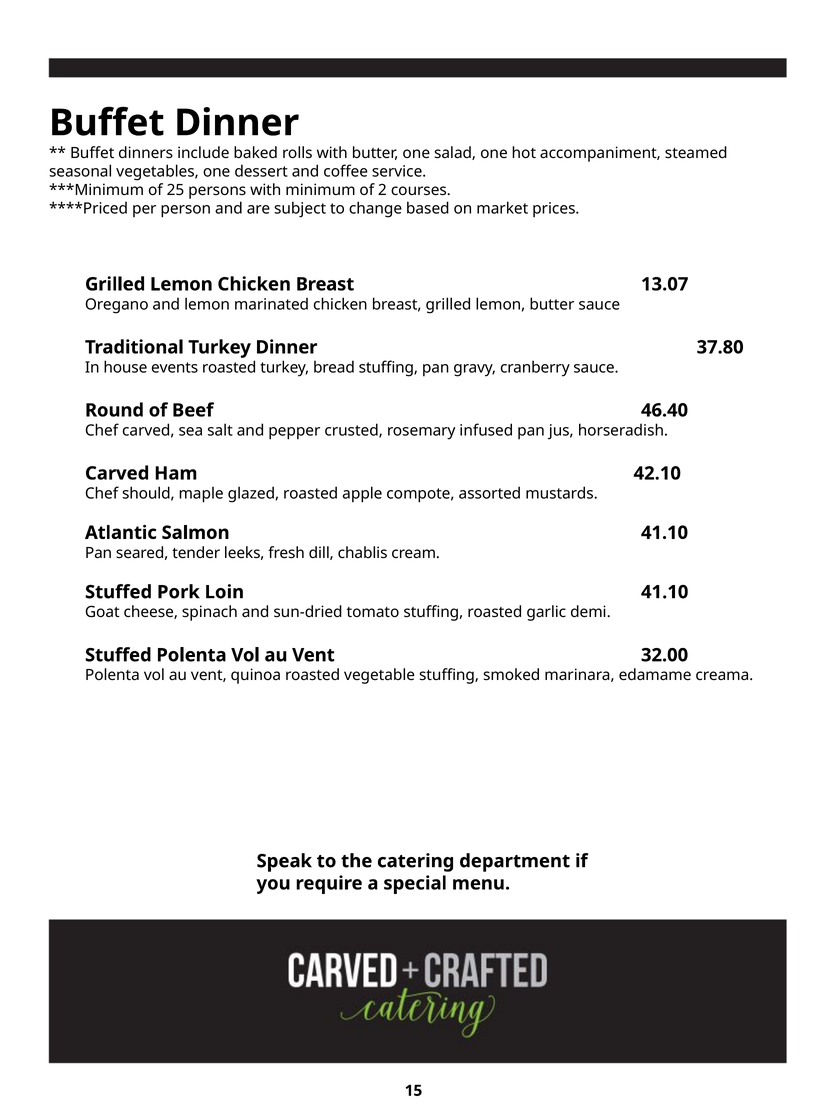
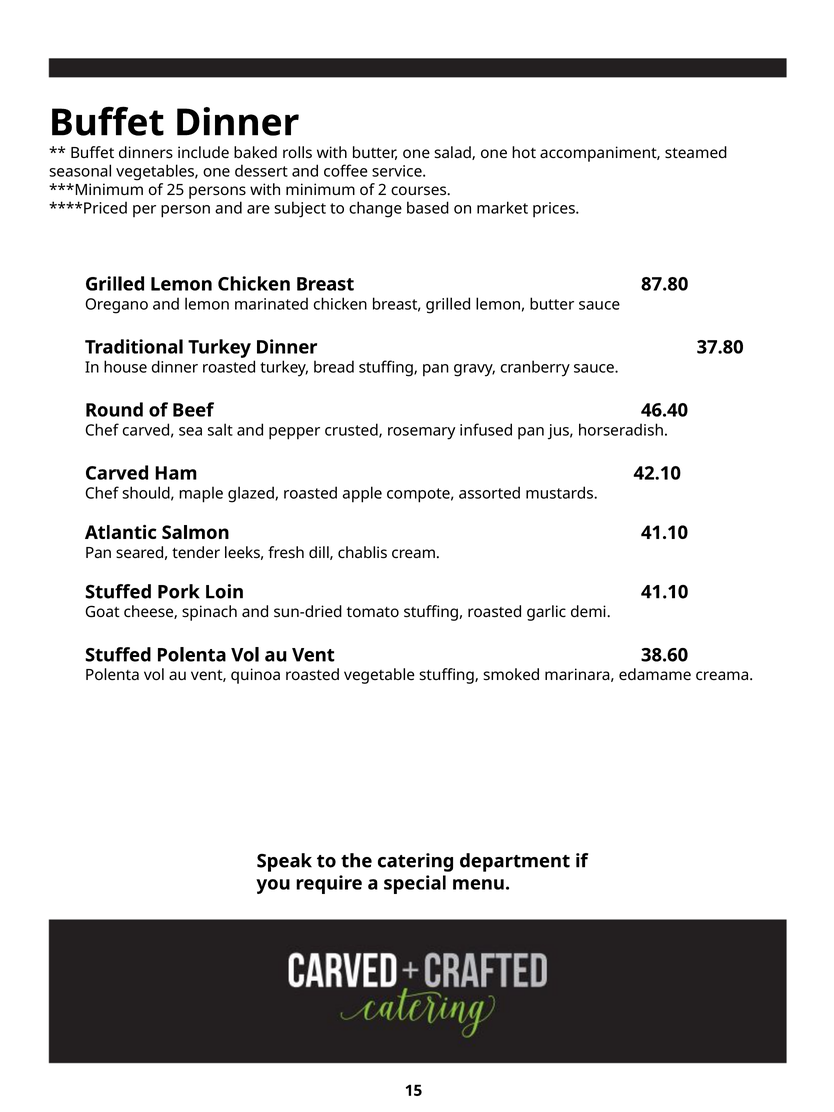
13.07: 13.07 -> 87.80
house events: events -> dinner
32.00: 32.00 -> 38.60
